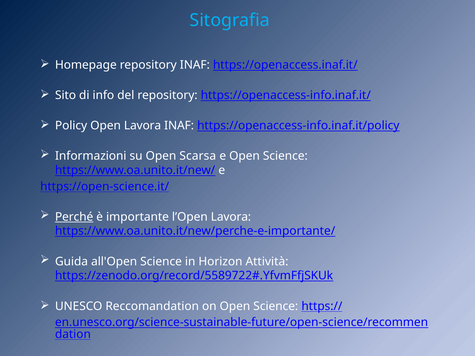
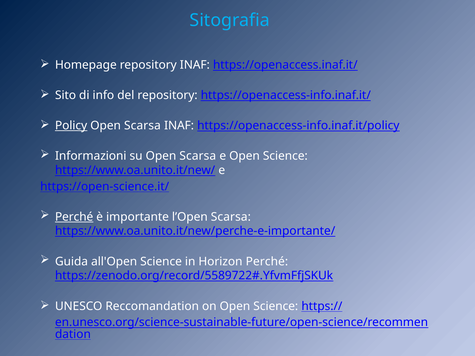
Policy underline: none -> present
Lavora at (143, 126): Lavora -> Scarsa
l’Open Lavora: Lavora -> Scarsa
Horizon Attività: Attività -> Perché
